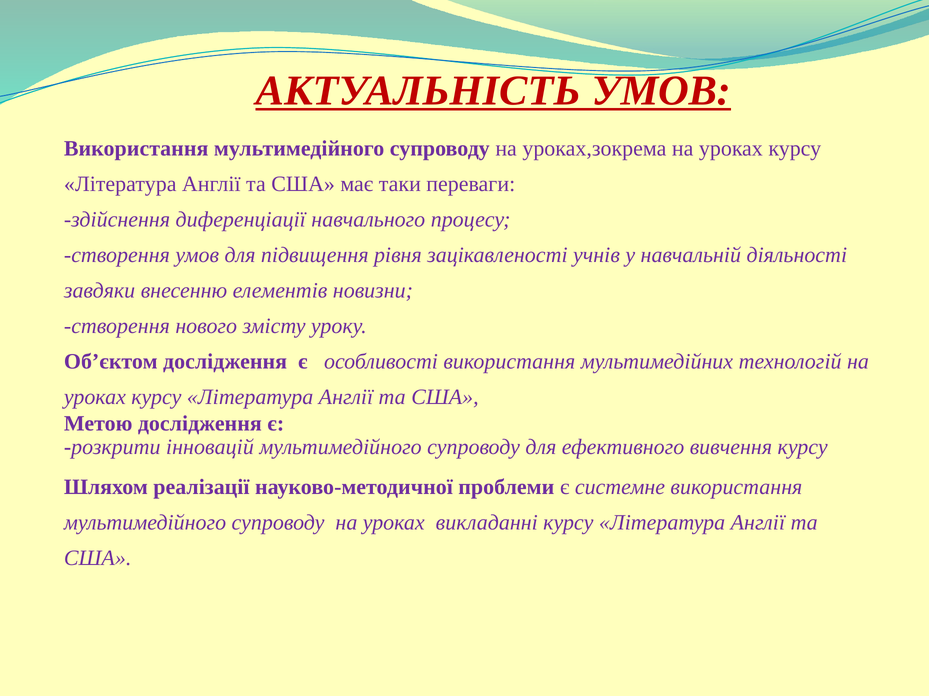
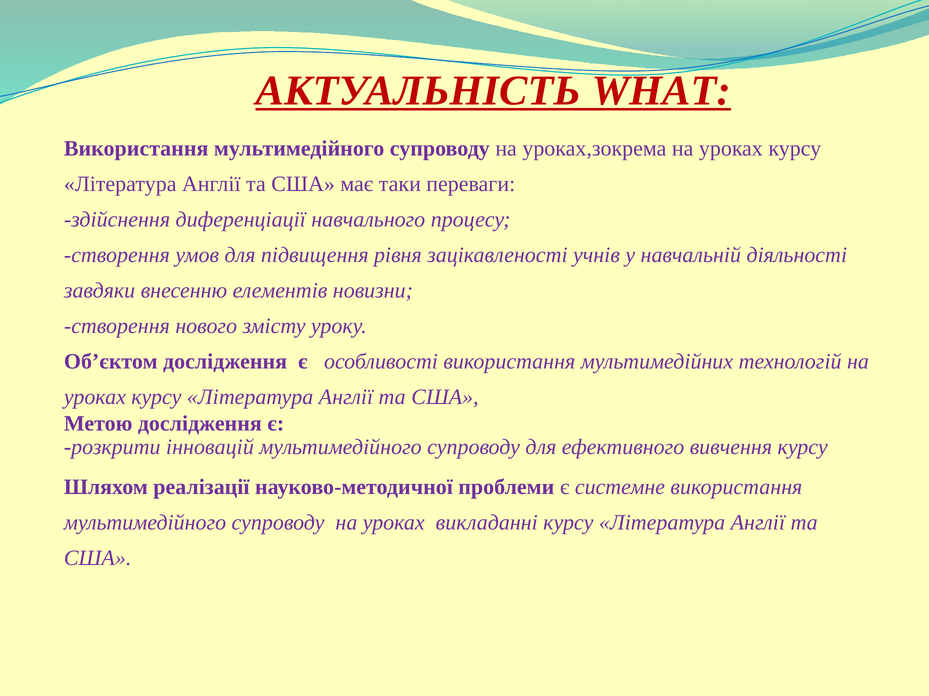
АКТУАЛЬНІСТЬ УМОВ: УМОВ -> WHAT
